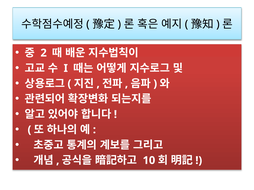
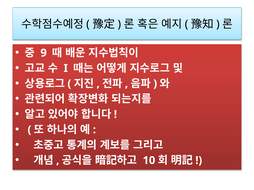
2: 2 -> 9
